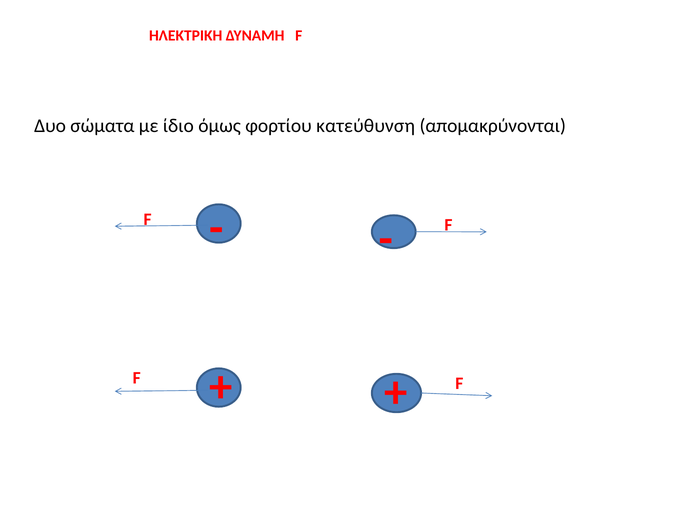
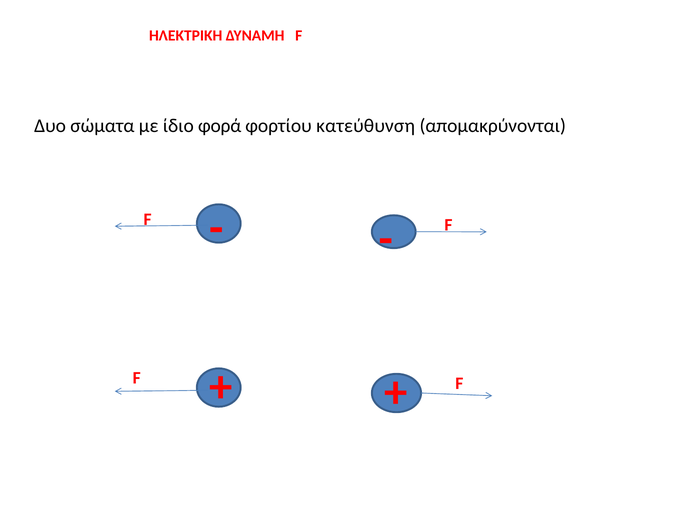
όμως: όμως -> φορά
